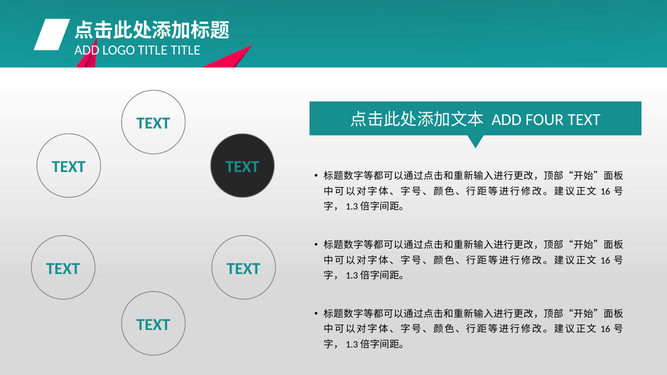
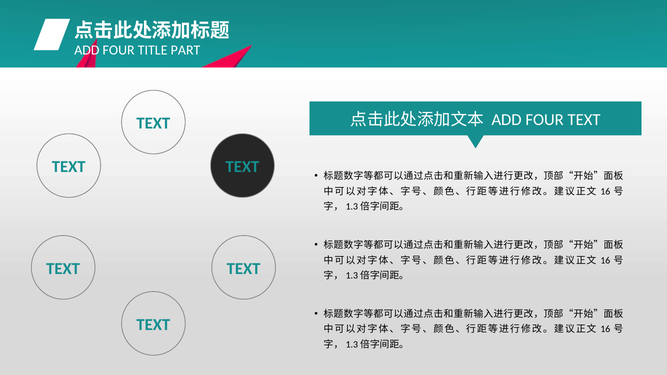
LOGO at (119, 50): LOGO -> FOUR
TITLE TITLE: TITLE -> PART
